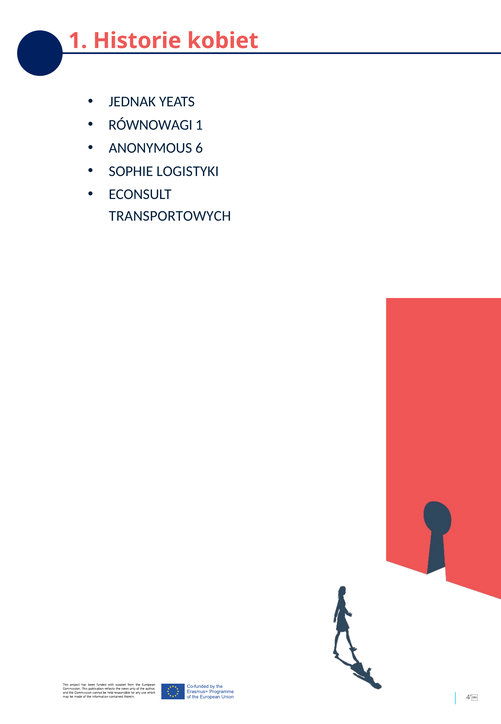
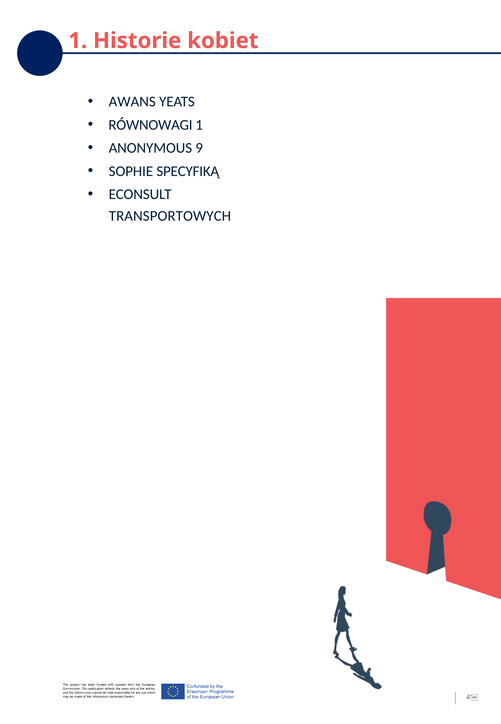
JEDNAK: JEDNAK -> AWANS
6: 6 -> 9
LOGISTYKI: LOGISTYKI -> SPECYFIKĄ
